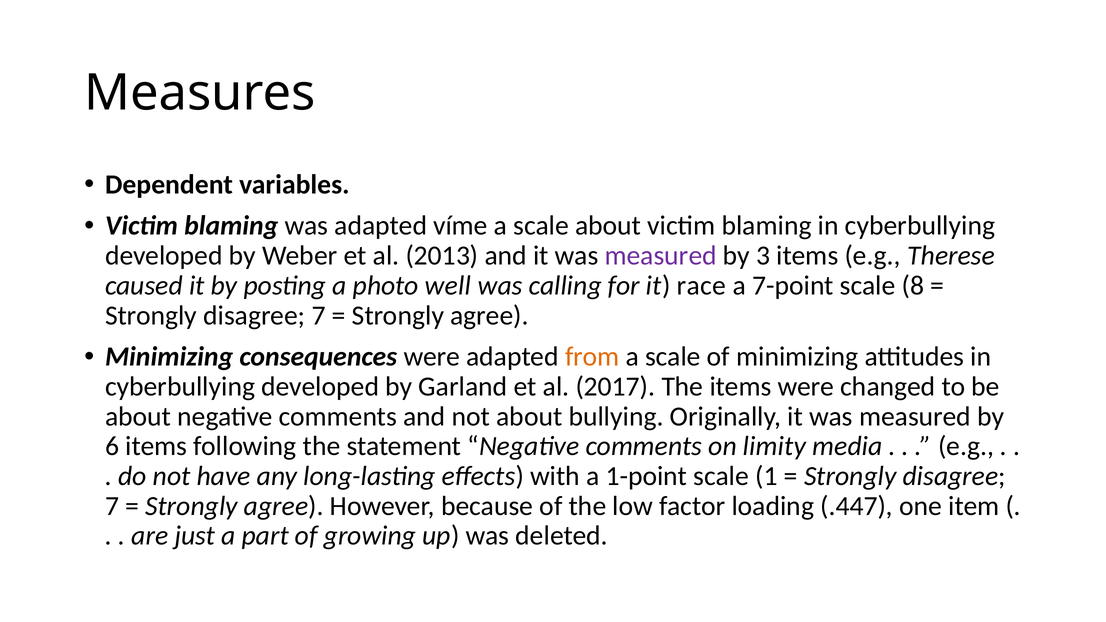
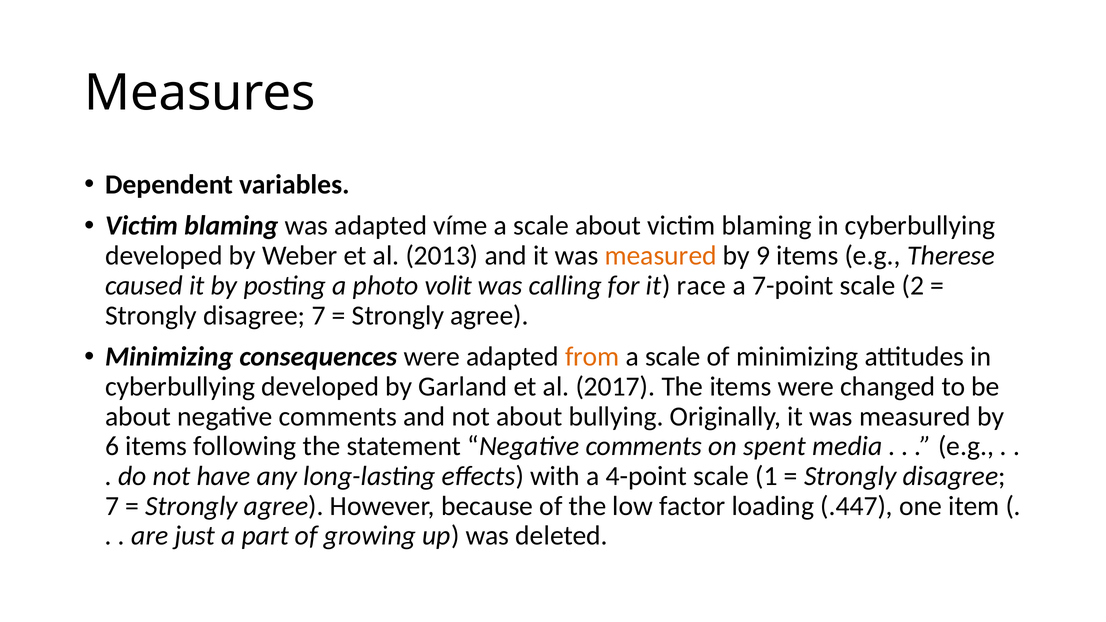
measured at (661, 256) colour: purple -> orange
3: 3 -> 9
well: well -> volit
8: 8 -> 2
limity: limity -> spent
1-point: 1-point -> 4-point
